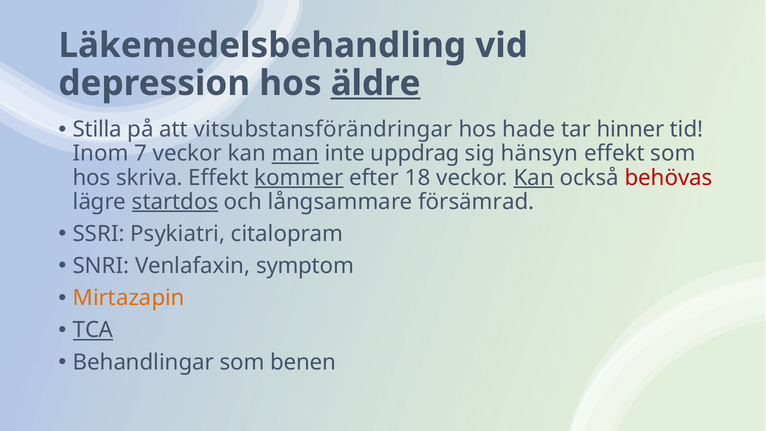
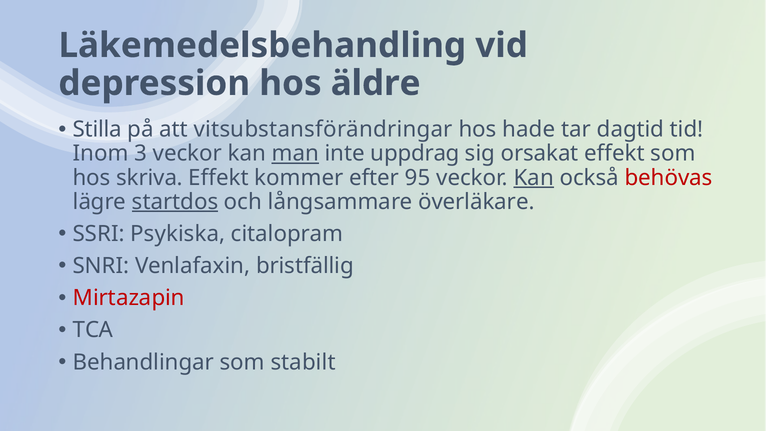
äldre underline: present -> none
hinner: hinner -> dagtid
7: 7 -> 3
hänsyn: hänsyn -> orsakat
kommer underline: present -> none
18: 18 -> 95
försämrad: försämrad -> överläkare
Psykiatri: Psykiatri -> Psykiska
symptom: symptom -> bristfällig
Mirtazapin colour: orange -> red
TCA underline: present -> none
benen: benen -> stabilt
